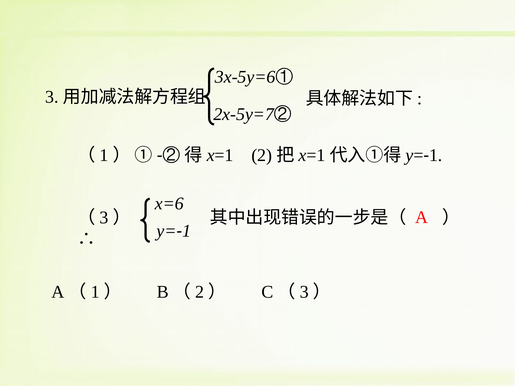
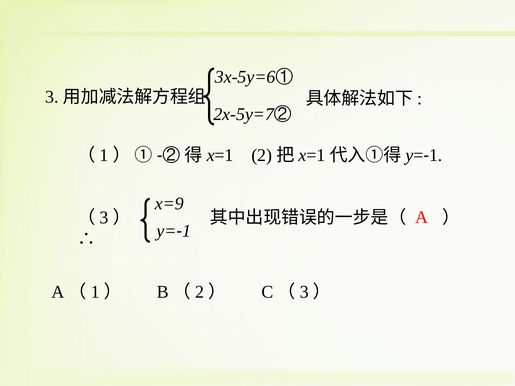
x=6: x=6 -> x=9
